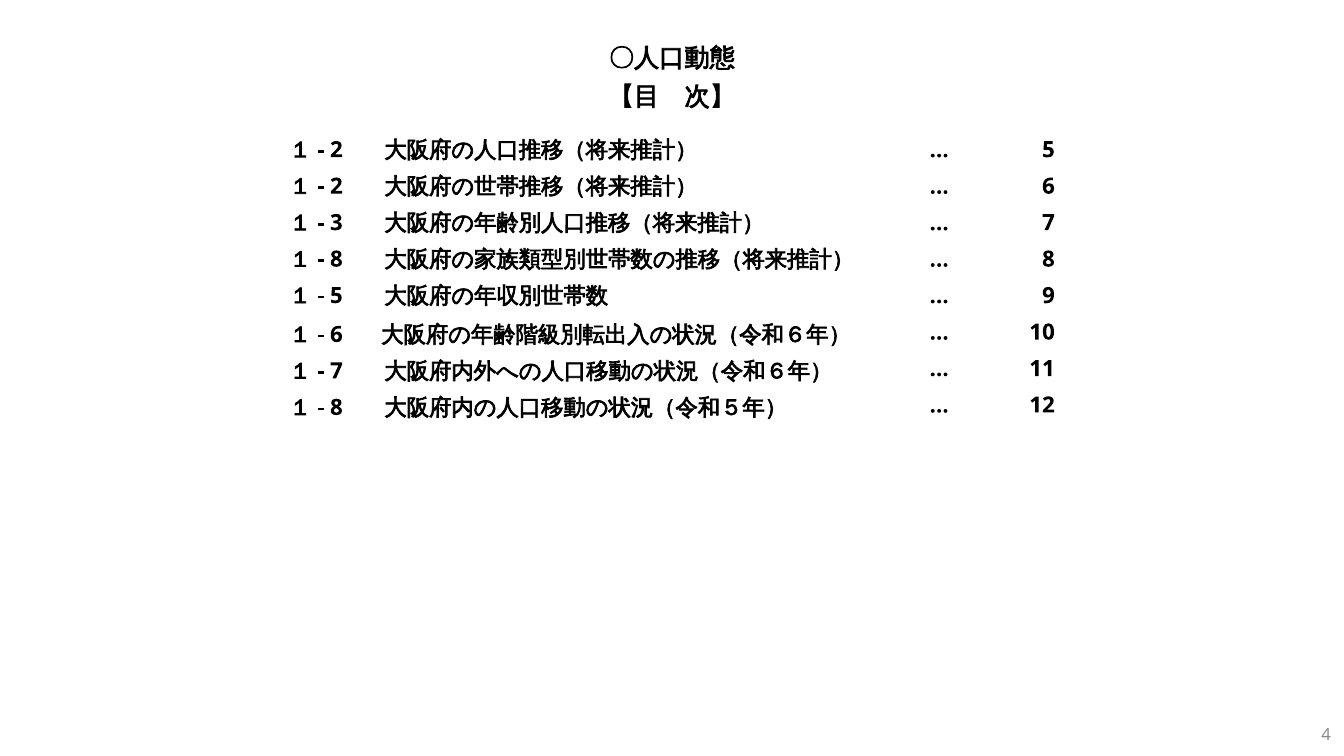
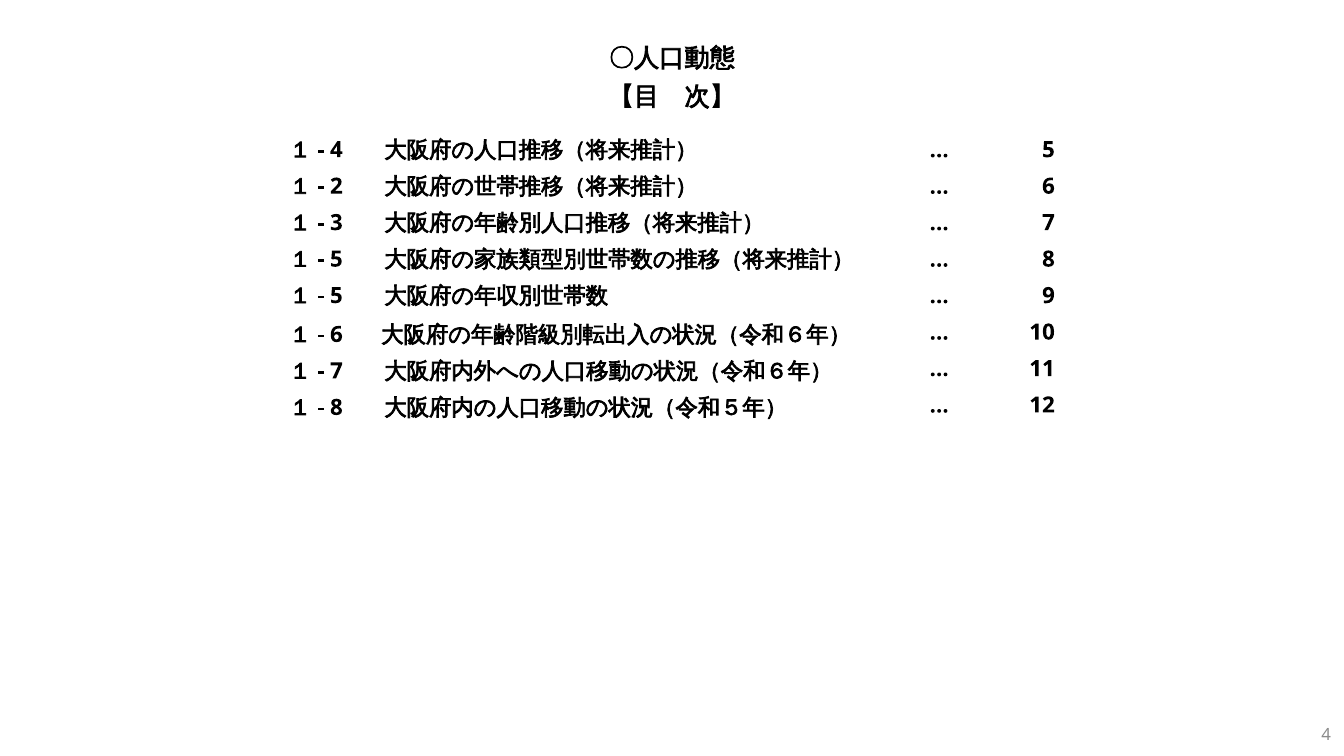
2 at (336, 150): 2 -> 4
8 at (336, 259): 8 -> 5
